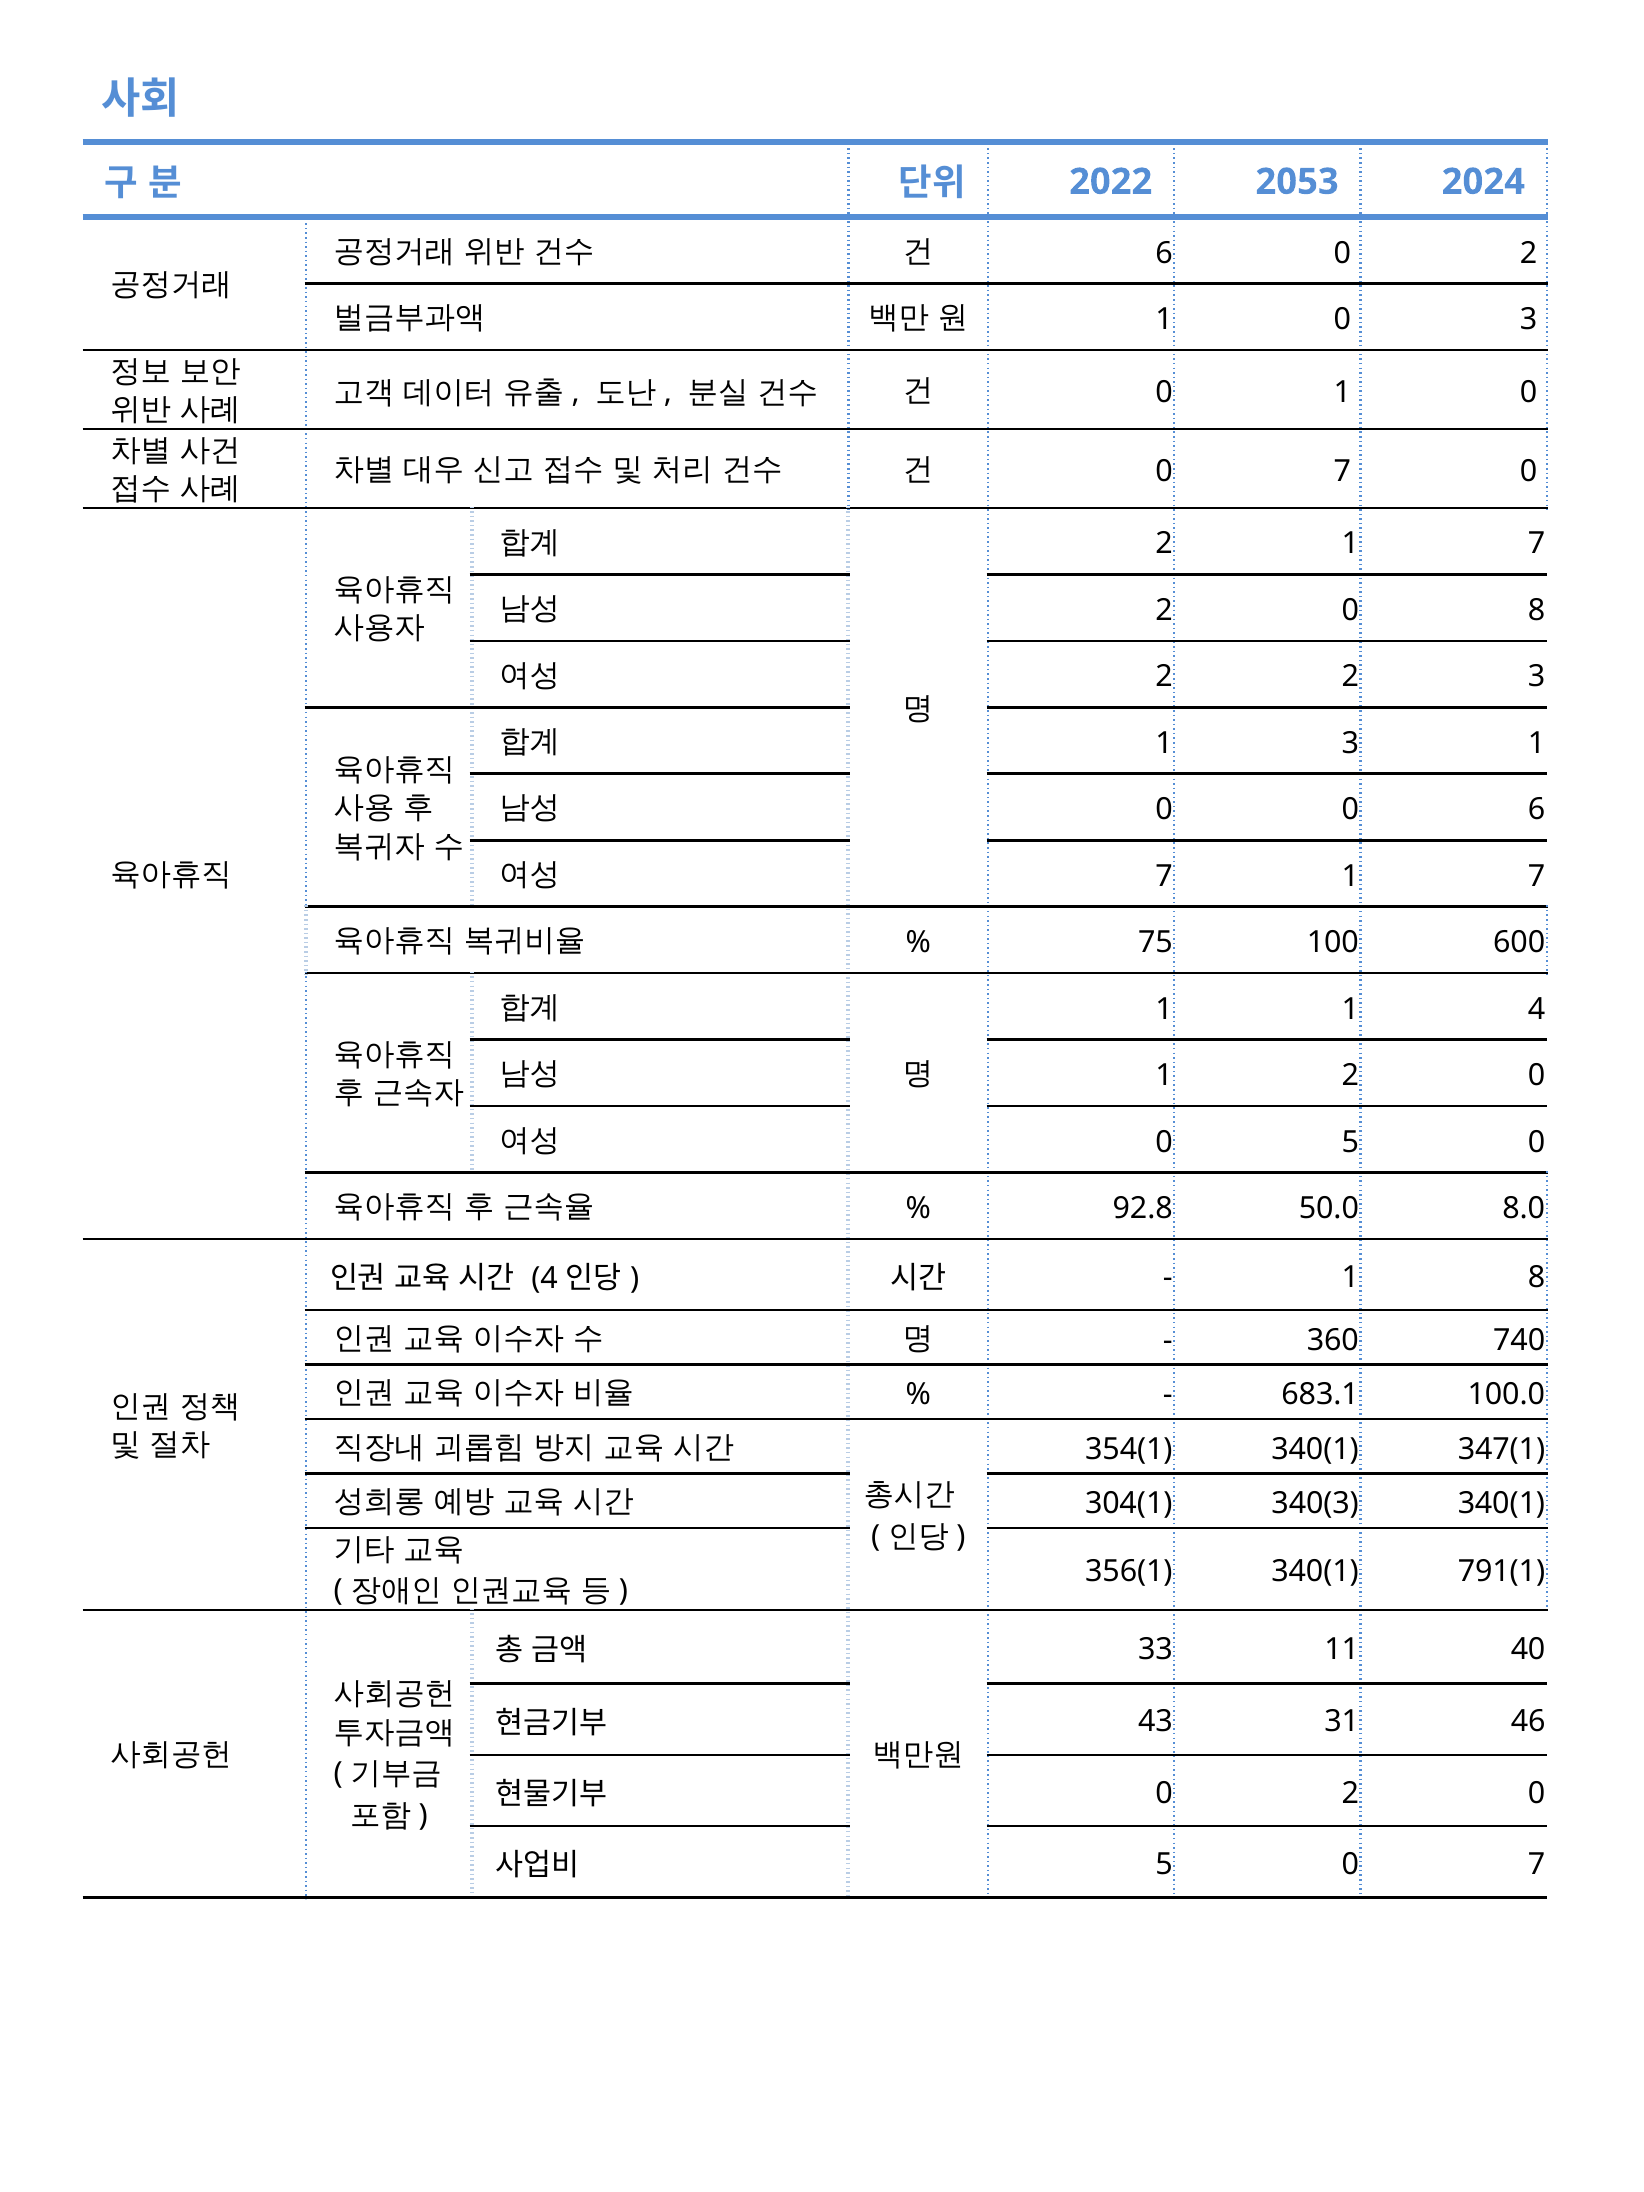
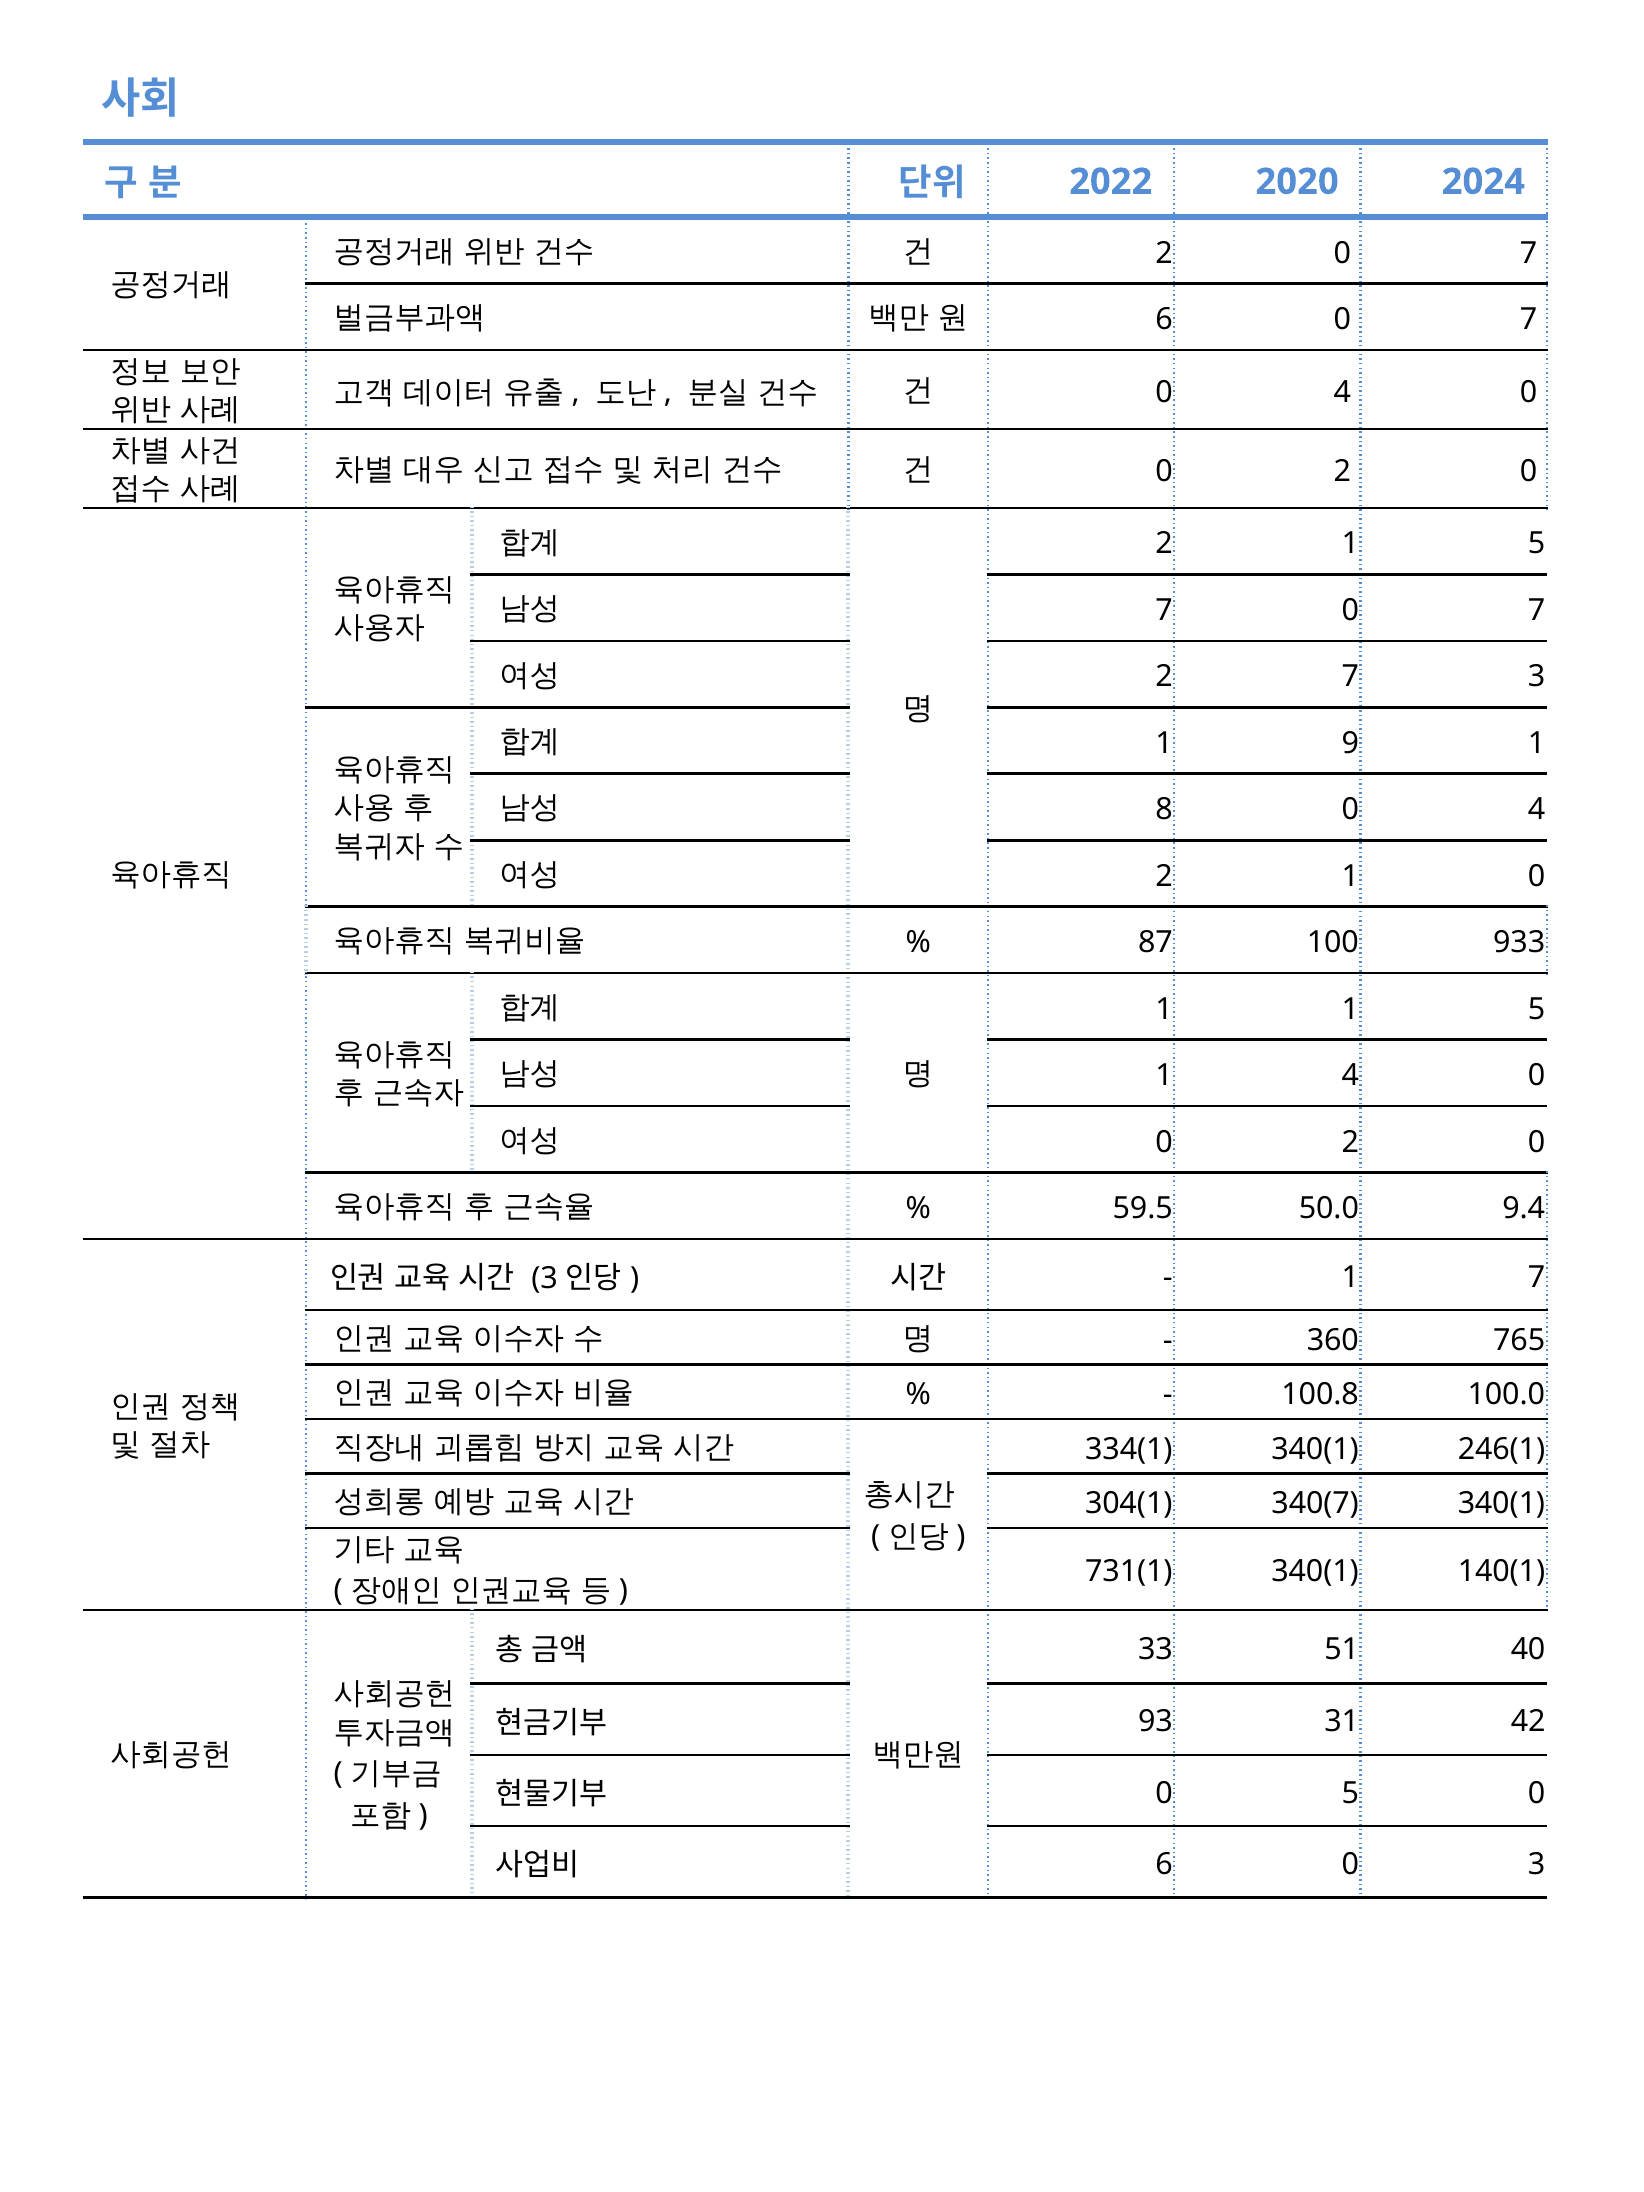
2053: 2053 -> 2020
6 at (1164, 253): 6 -> 2
2 at (1529, 253): 2 -> 7
1 at (1164, 320): 1 -> 6
3 at (1529, 320): 3 -> 7
1 at (1342, 392): 1 -> 4
7 at (1342, 471): 7 -> 2
2 1 7: 7 -> 5
2 at (1164, 610): 2 -> 7
8 at (1537, 610): 8 -> 7
2 2: 2 -> 7
1 3: 3 -> 9
0 at (1164, 810): 0 -> 8
6 at (1537, 810): 6 -> 4
7 at (1164, 876): 7 -> 2
7 at (1537, 876): 7 -> 0
75: 75 -> 87
600: 600 -> 933
1 1 4: 4 -> 5
1 2: 2 -> 4
5 at (1350, 1142): 5 -> 2
92.8: 92.8 -> 59.5
8.0: 8.0 -> 9.4
4 at (545, 1278): 4 -> 3
1 8: 8 -> 7
740: 740 -> 765
683.1: 683.1 -> 100.8
354(1: 354(1 -> 334(1
347(1: 347(1 -> 246(1
340(3: 340(3 -> 340(7
356(1: 356(1 -> 731(1
791(1: 791(1 -> 140(1
11: 11 -> 51
43: 43 -> 93
46: 46 -> 42
2 at (1350, 1793): 2 -> 5
5 at (1164, 1865): 5 -> 6
7 at (1537, 1865): 7 -> 3
